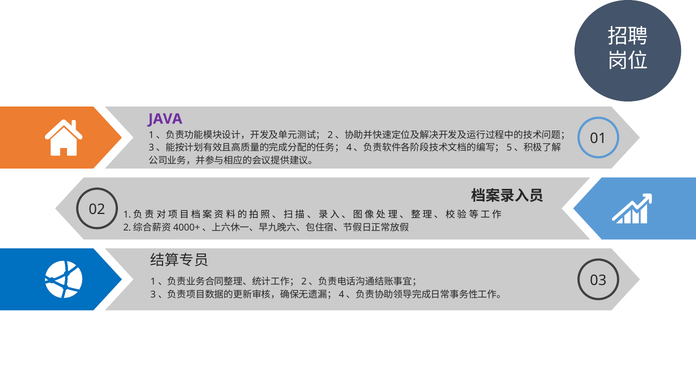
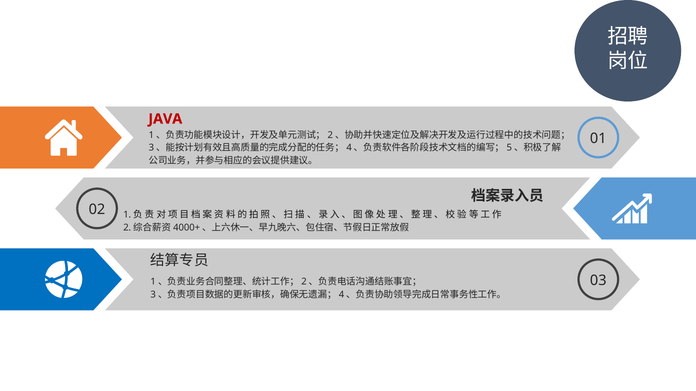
JAVA colour: purple -> red
